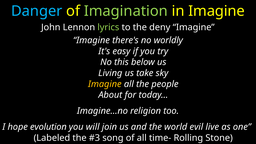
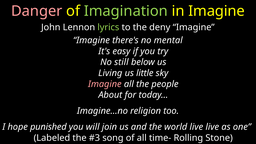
Danger colour: light blue -> pink
worldly: worldly -> mental
this: this -> still
take: take -> little
Imagine at (105, 84) colour: yellow -> pink
evolution: evolution -> punished
world evil: evil -> live
